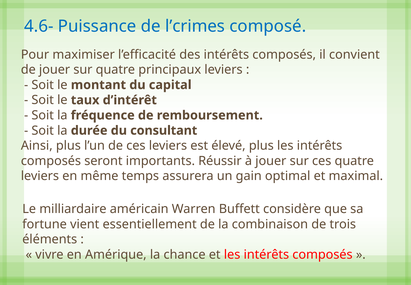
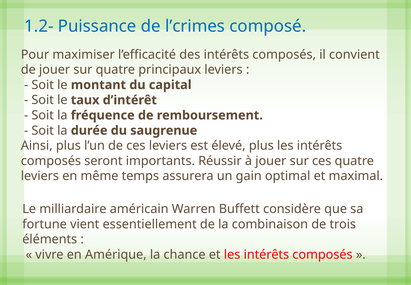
4.6-: 4.6- -> 1.2-
consultant: consultant -> saugrenue
